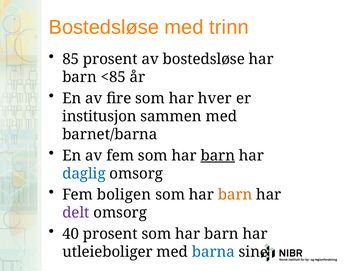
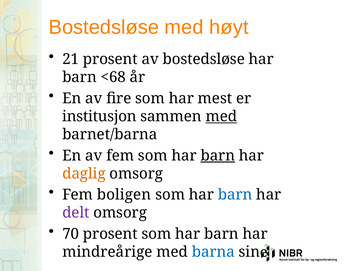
trinn: trinn -> høyt
85: 85 -> 21
<85: <85 -> <68
hver: hver -> mest
med at (221, 116) underline: none -> present
daglig colour: blue -> orange
barn at (235, 195) colour: orange -> blue
40: 40 -> 70
utleieboliger: utleieboliger -> mindreårige
